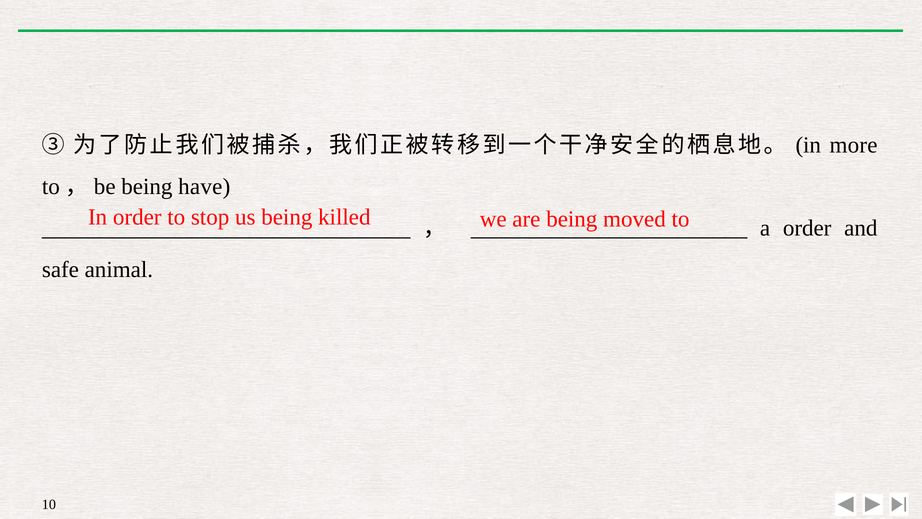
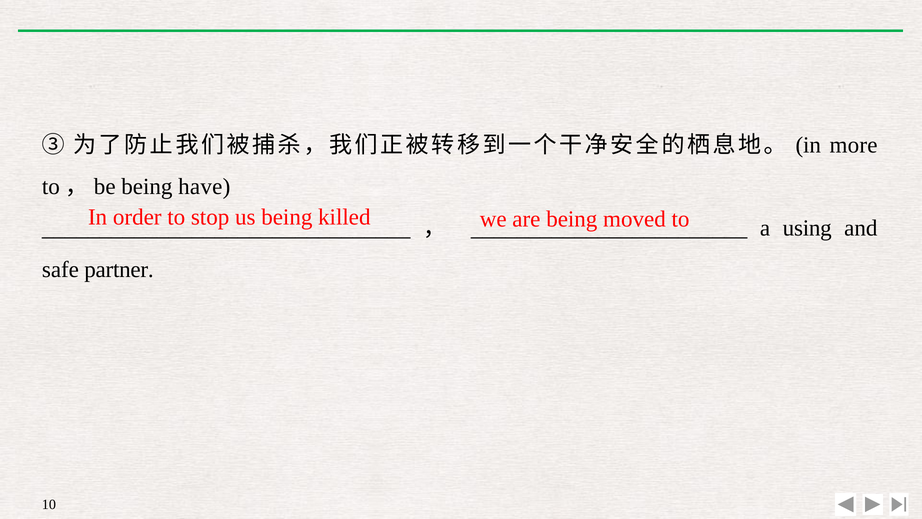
a order: order -> using
animal: animal -> partner
